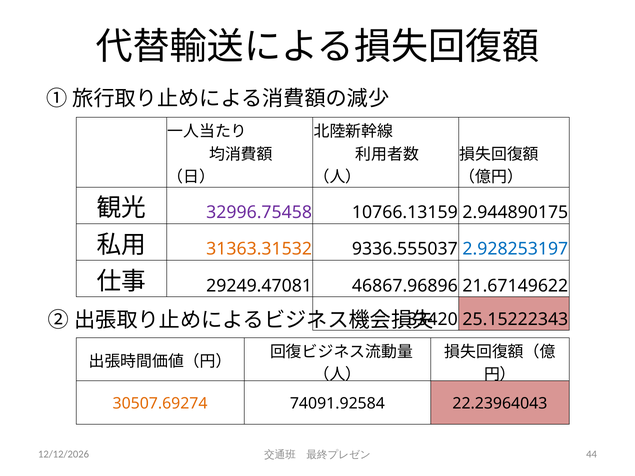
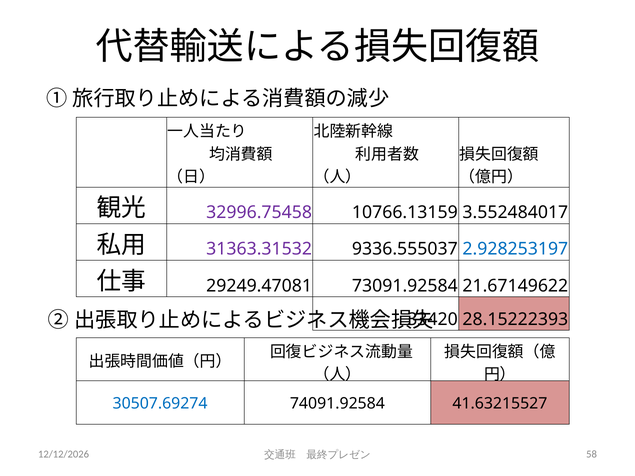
2.944890175: 2.944890175 -> 3.552484017
31363.31532 colour: orange -> purple
46867.96896: 46867.96896 -> 73091.92584
25.15222343: 25.15222343 -> 28.15222393
30507.69274 colour: orange -> blue
22.23964043: 22.23964043 -> 41.63215527
44: 44 -> 58
